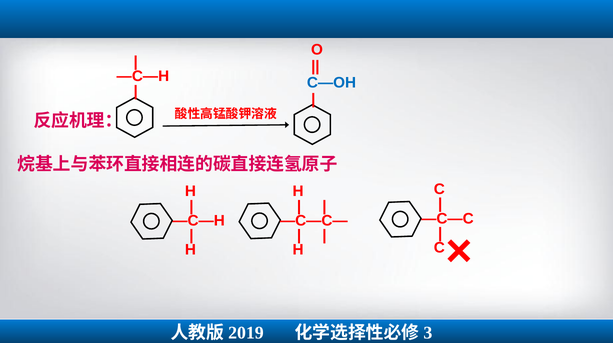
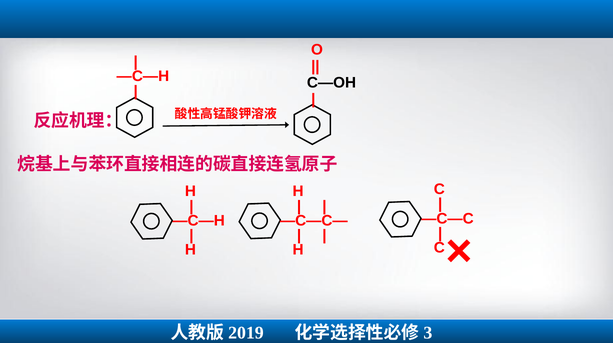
C—OH colour: blue -> black
